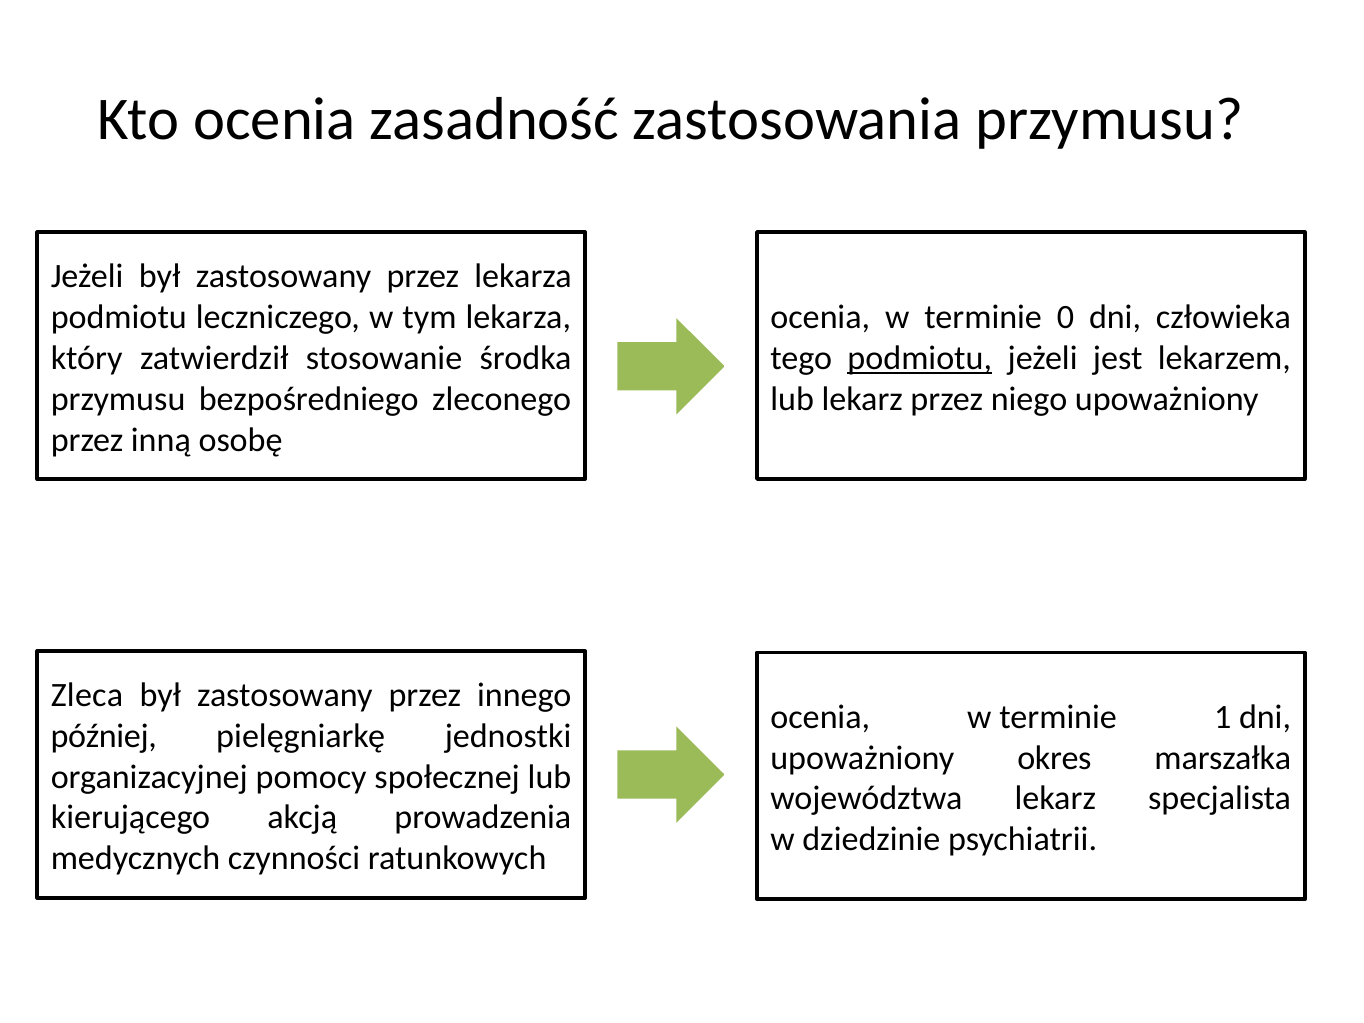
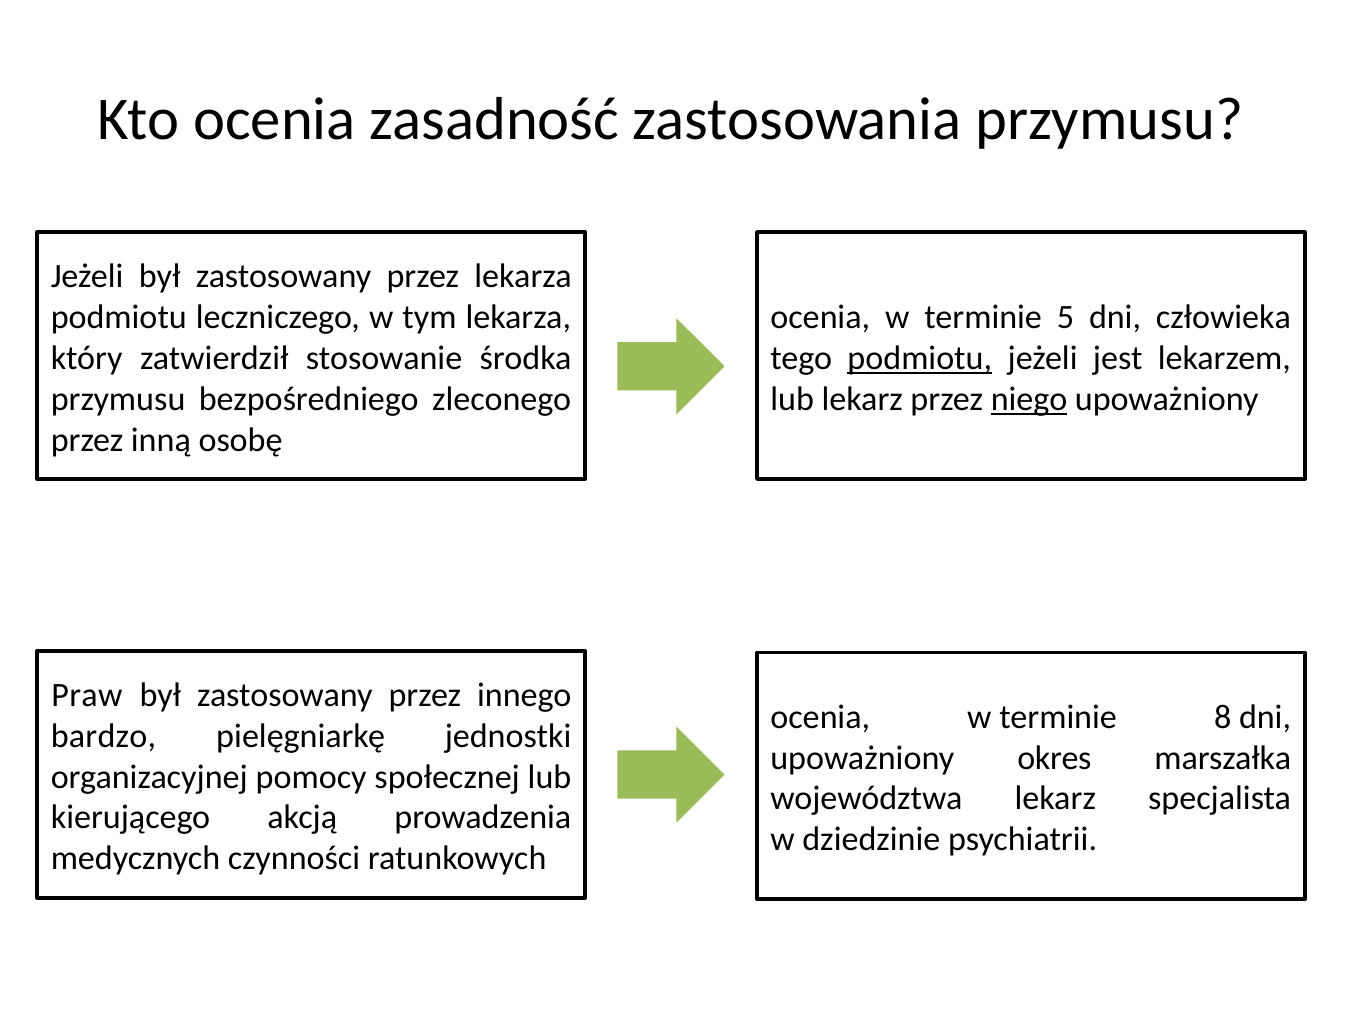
0: 0 -> 5
niego underline: none -> present
Zleca: Zleca -> Praw
1: 1 -> 8
później: później -> bardzo
